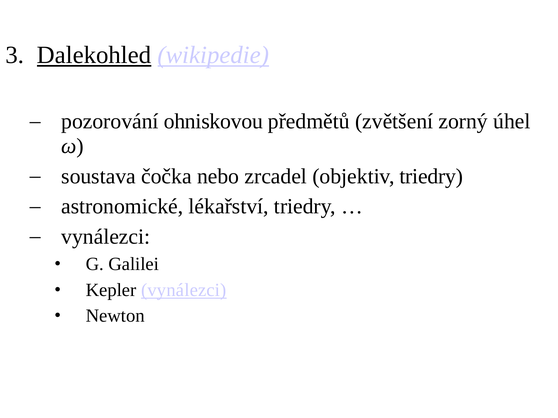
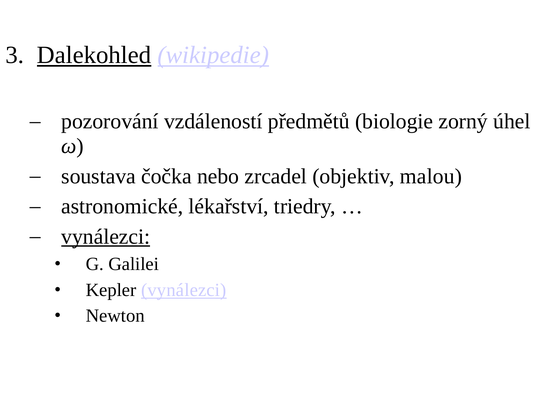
ohniskovou: ohniskovou -> vzdáleností
zvětšení: zvětšení -> biologie
objektiv triedry: triedry -> malou
vynálezci at (106, 237) underline: none -> present
